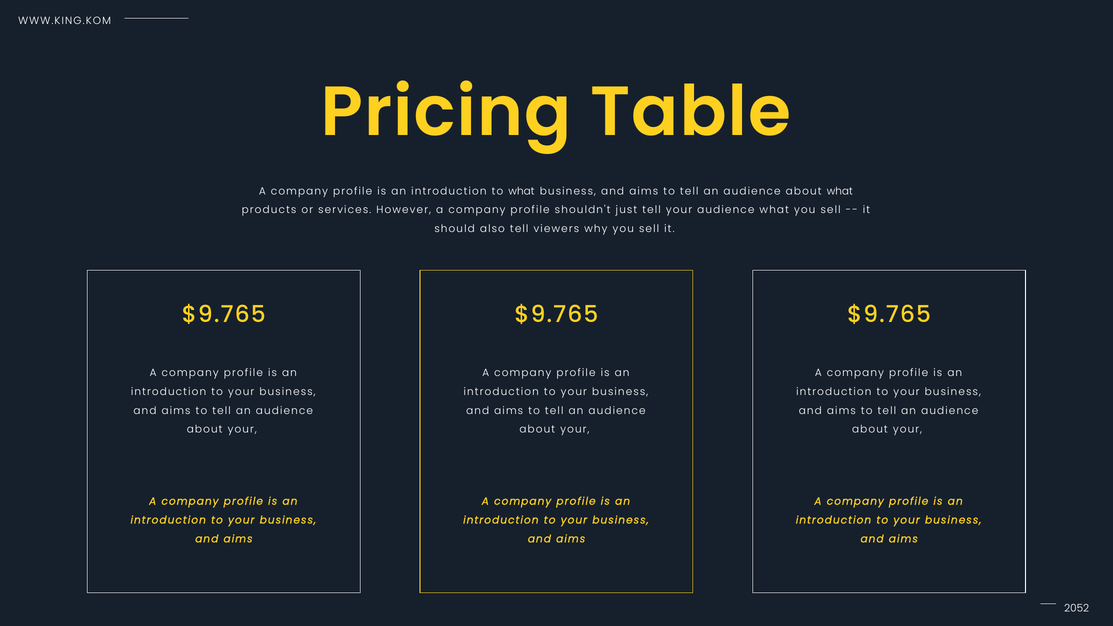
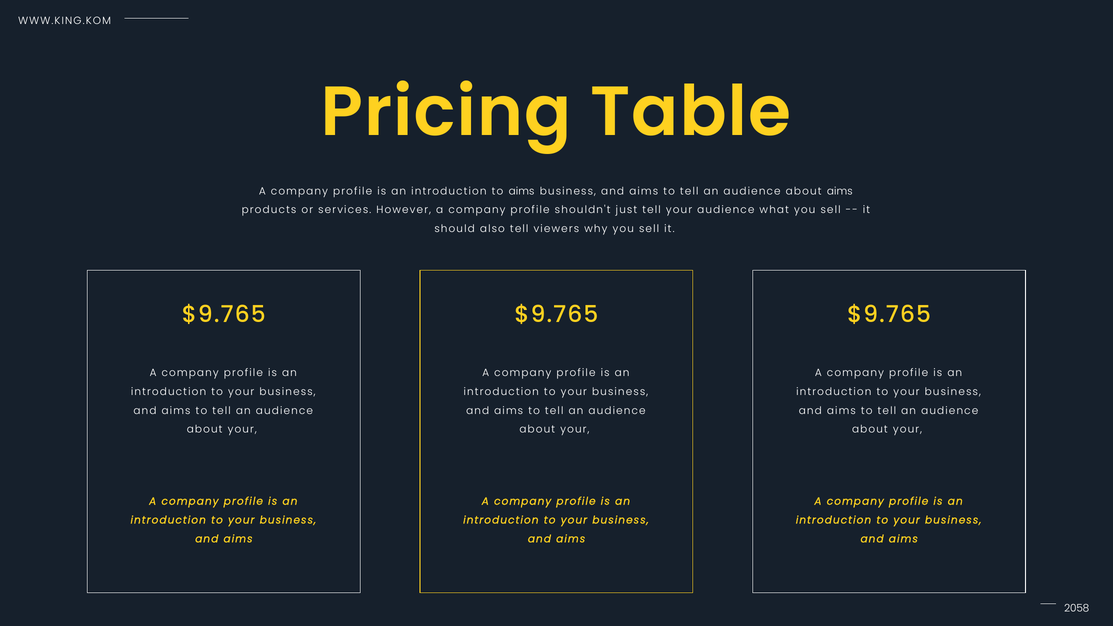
to what: what -> aims
about what: what -> aims
2052: 2052 -> 2058
